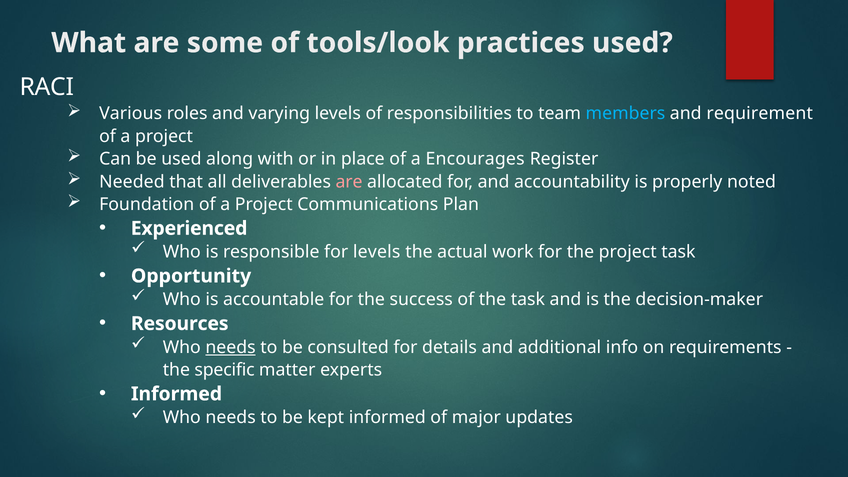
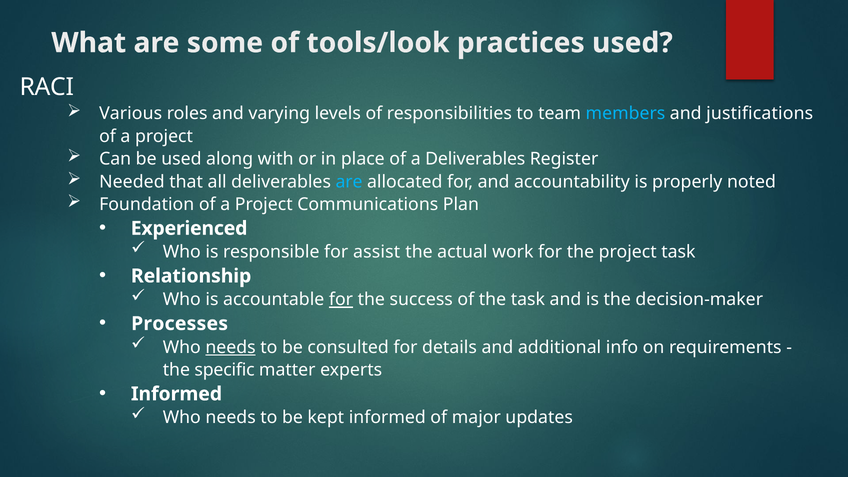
requirement: requirement -> justifications
a Encourages: Encourages -> Deliverables
are at (349, 182) colour: pink -> light blue
for levels: levels -> assist
Opportunity: Opportunity -> Relationship
for at (341, 300) underline: none -> present
Resources: Resources -> Processes
